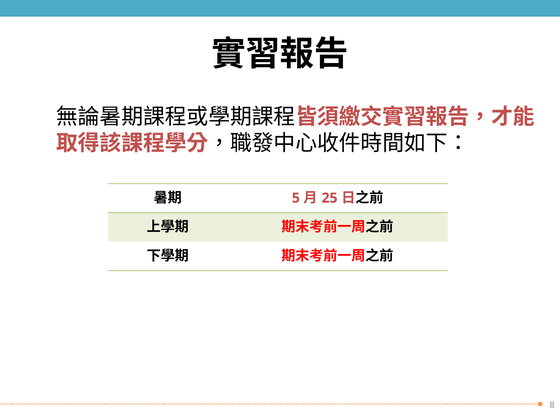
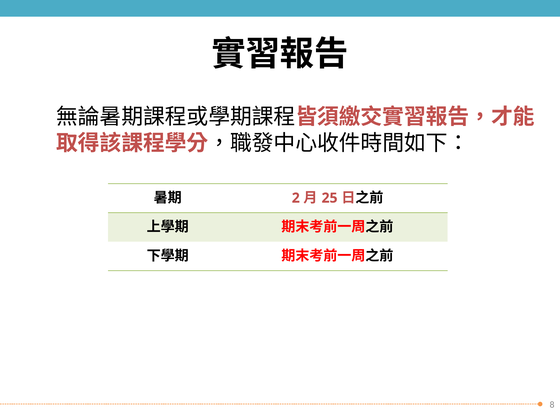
5: 5 -> 2
